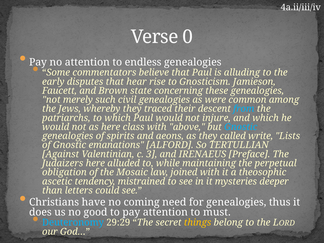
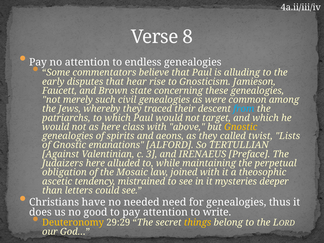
0: 0 -> 8
injure: injure -> target
Gnostic at (241, 127) colour: light blue -> yellow
write: write -> twist
coming: coming -> needed
must: must -> write
Deuteronomy colour: light blue -> yellow
